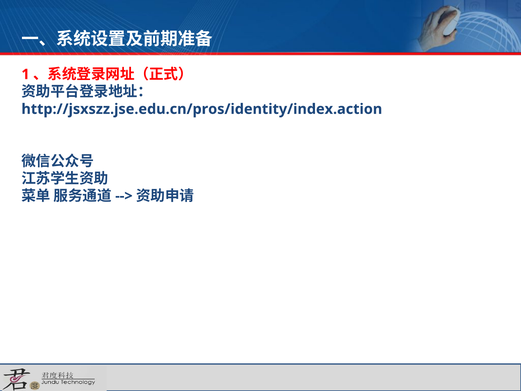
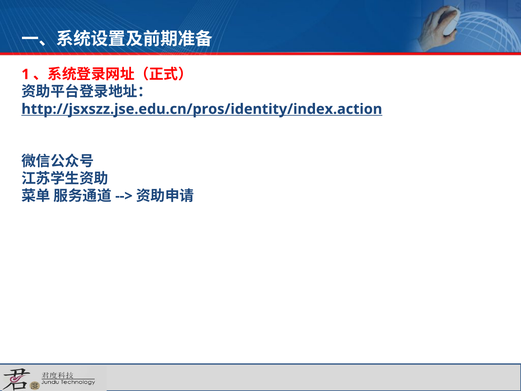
http://jsxszz.jse.edu.cn/pros/identity/index.action underline: none -> present
